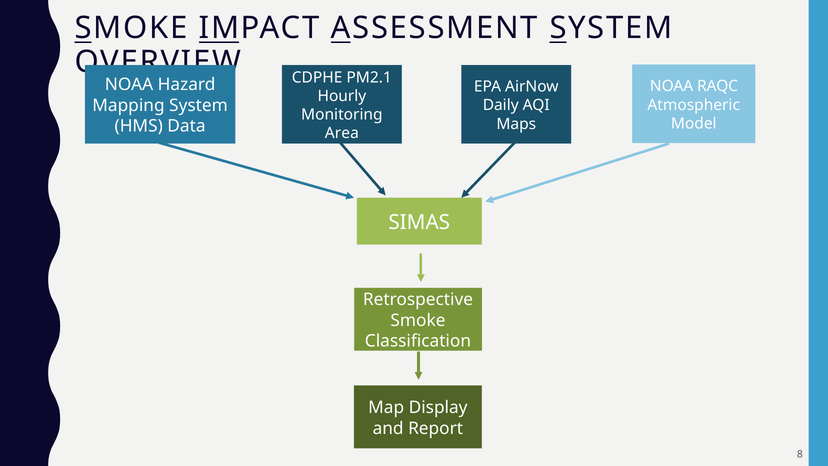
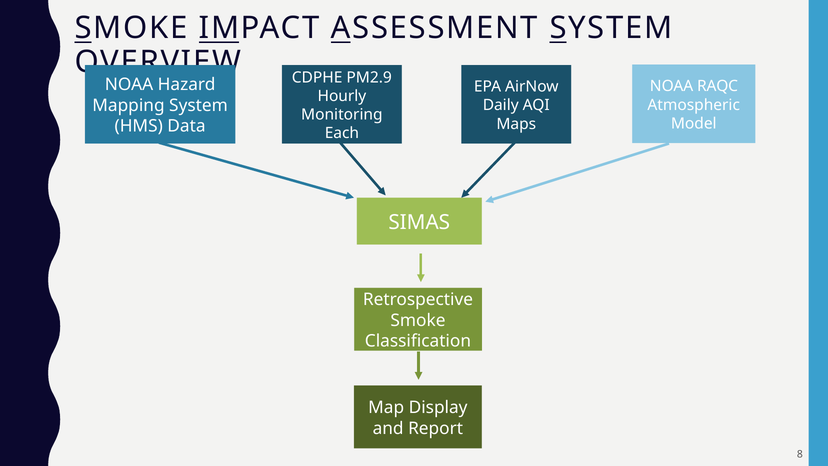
PM2.1: PM2.1 -> PM2.9
Area: Area -> Each
